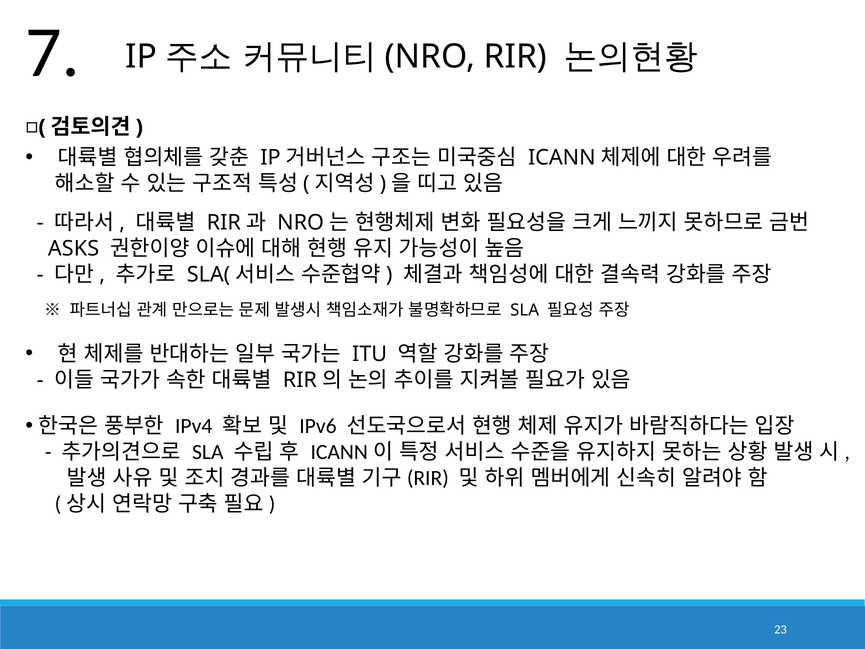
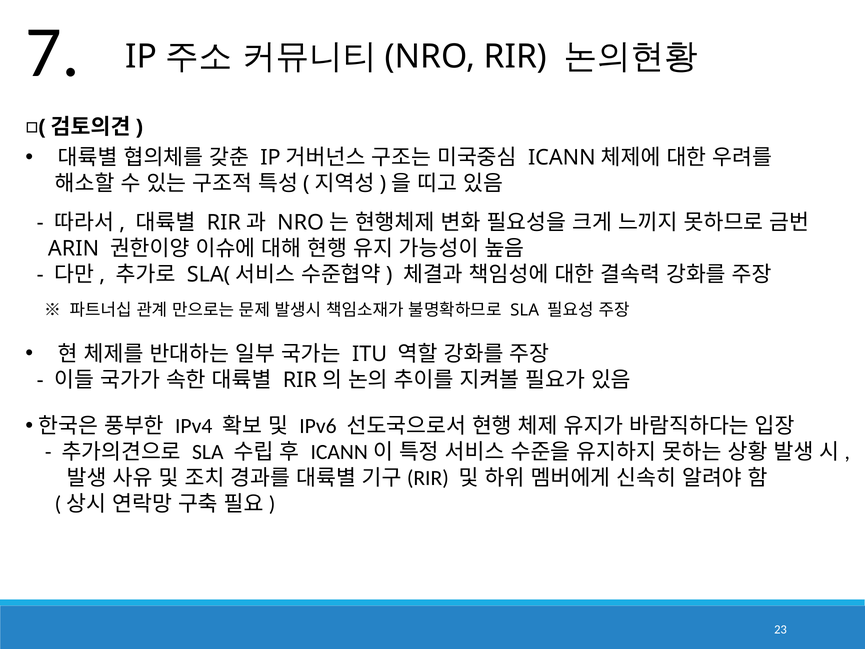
ASKS: ASKS -> ARIN
